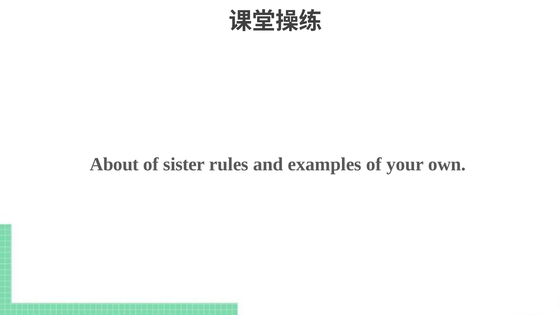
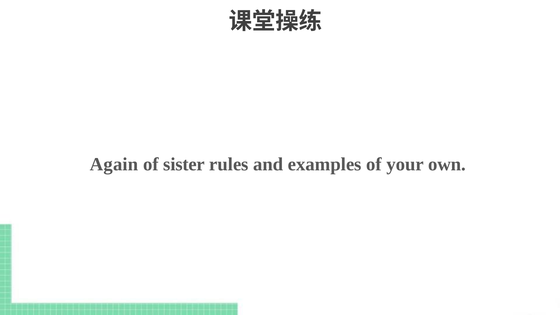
About: About -> Again
